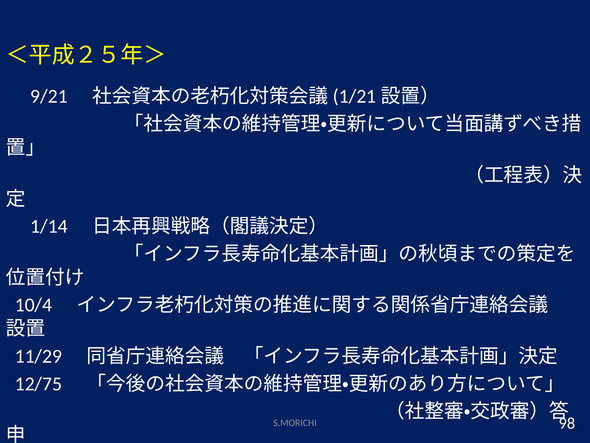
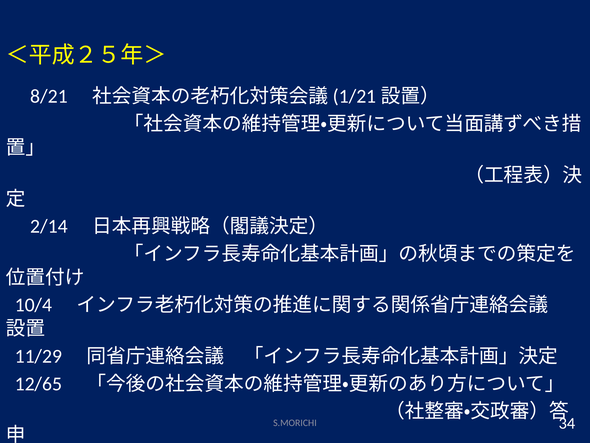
9/21: 9/21 -> 8/21
1/14: 1/14 -> 2/14
12/75: 12/75 -> 12/65
98: 98 -> 34
